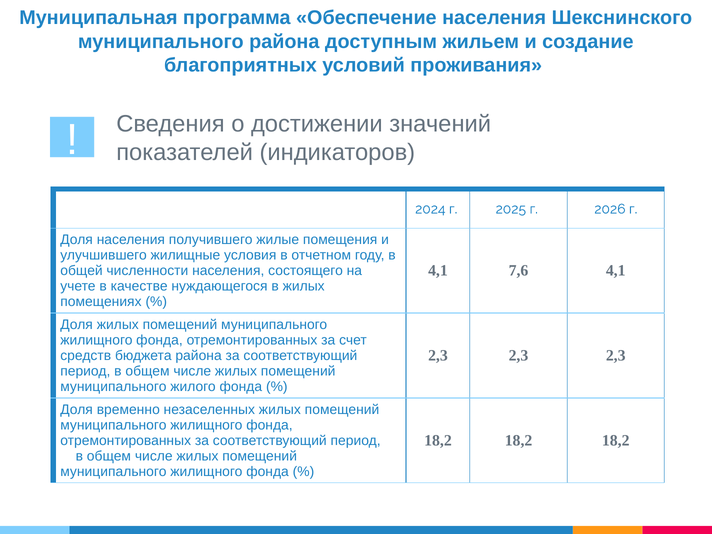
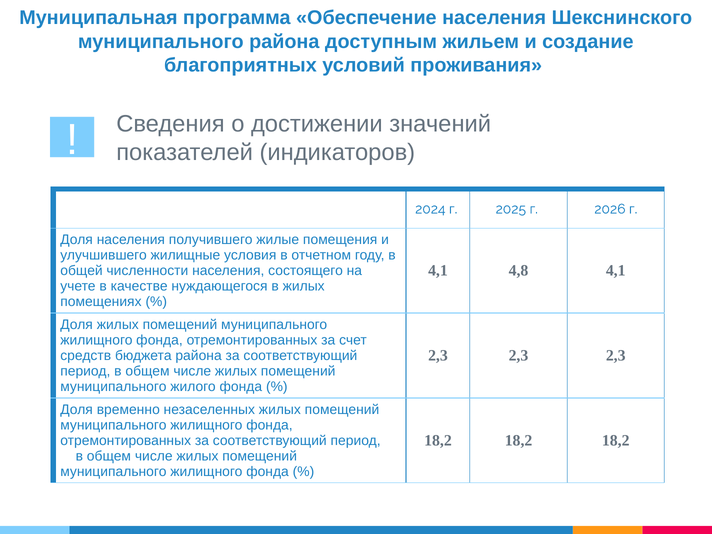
7,6: 7,6 -> 4,8
